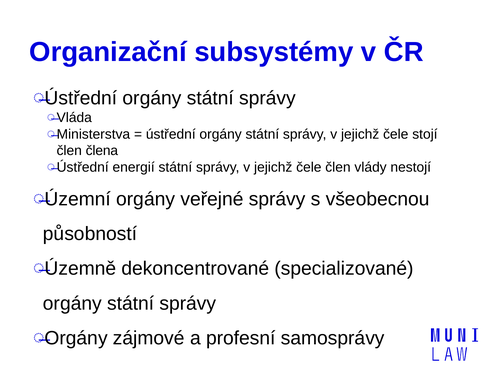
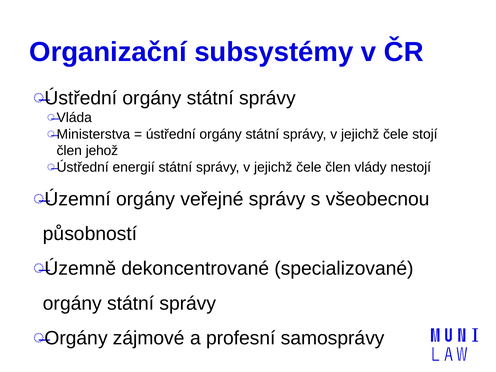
člena: člena -> jehož
